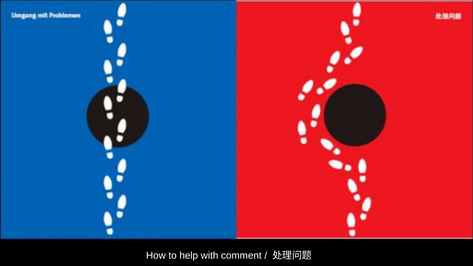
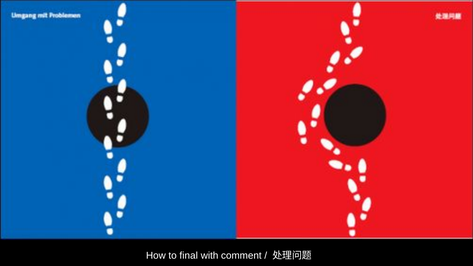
help: help -> final
